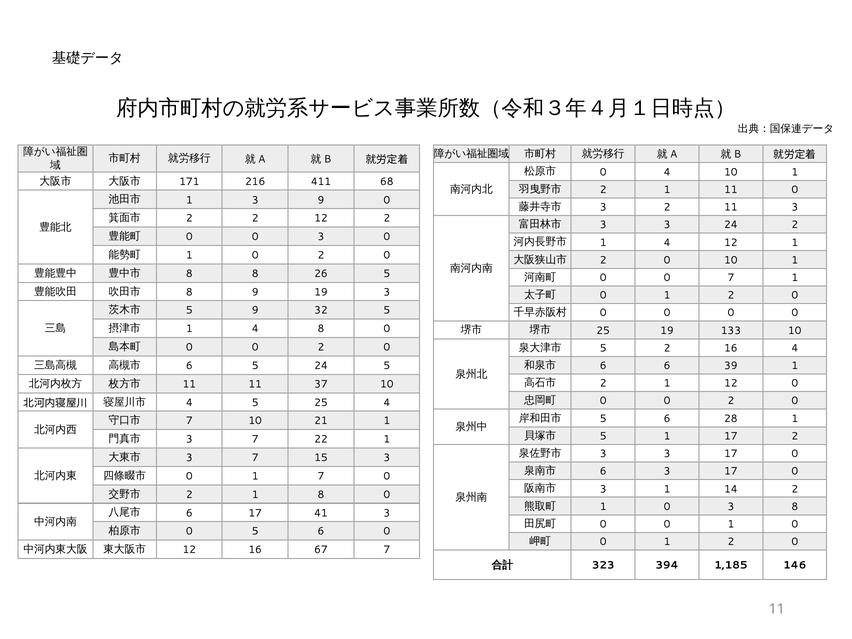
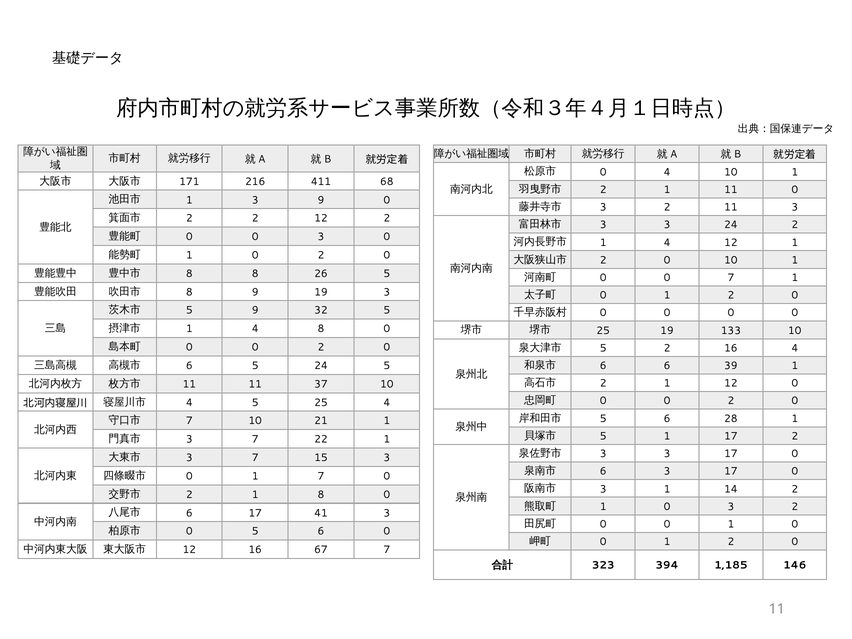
0 3 8: 8 -> 2
